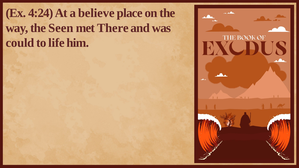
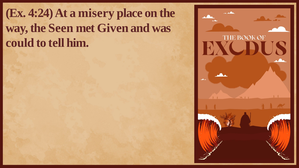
believe: believe -> misery
There: There -> Given
life: life -> tell
